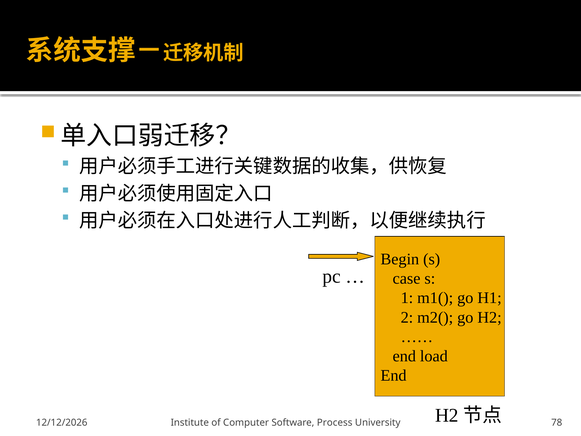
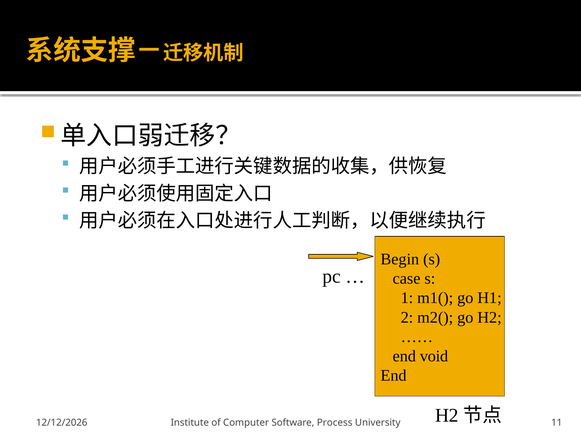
load: load -> void
78: 78 -> 11
